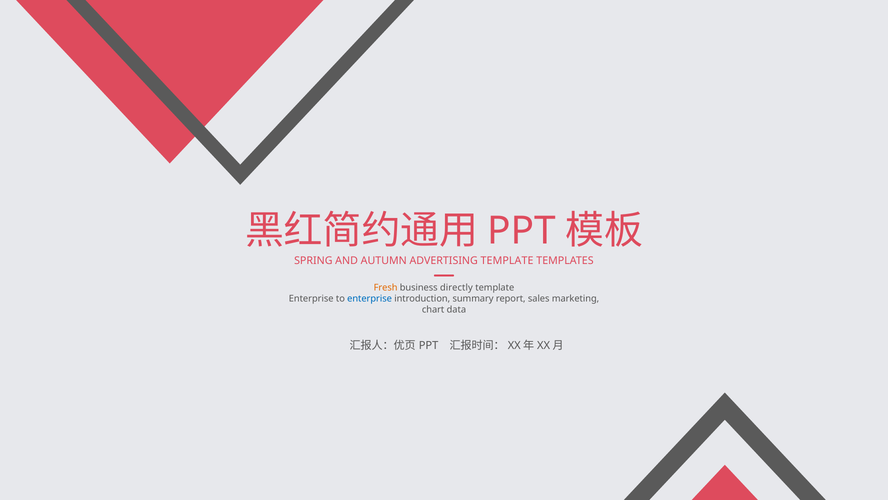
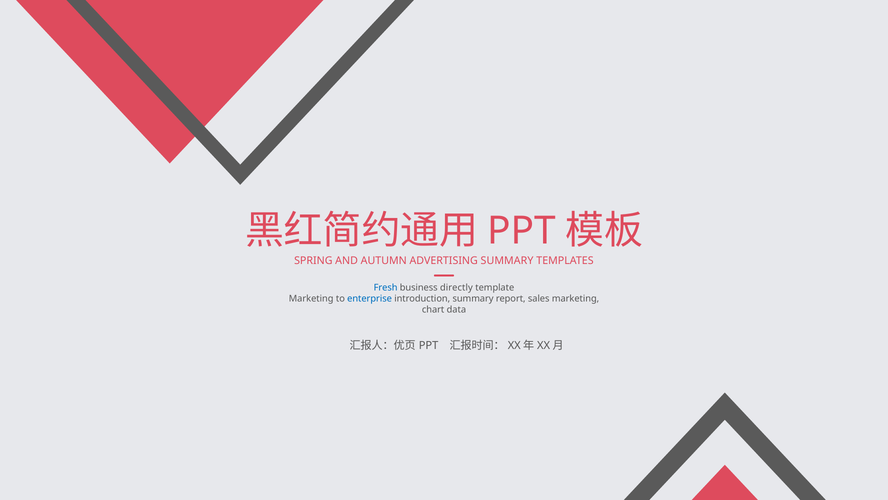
ADVERTISING TEMPLATE: TEMPLATE -> SUMMARY
Fresh colour: orange -> blue
Enterprise at (311, 298): Enterprise -> Marketing
